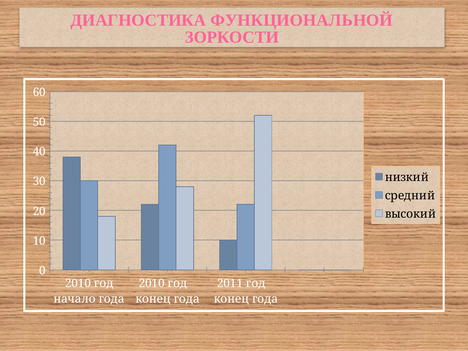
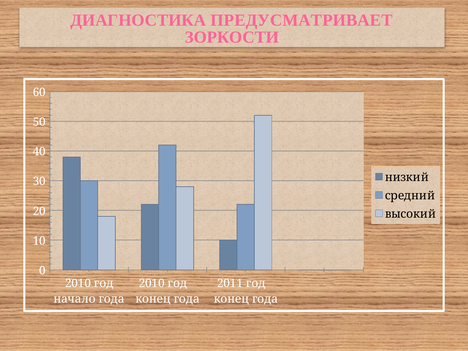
ФУНКЦИОНАЛЬНОЙ: ФУНКЦИОНАЛЬНОЙ -> ПРЕДУСМАТРИВАЕТ
